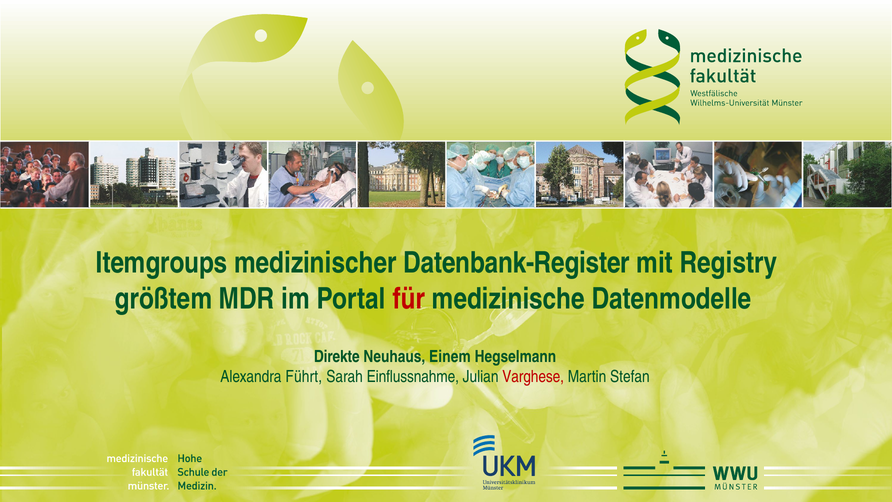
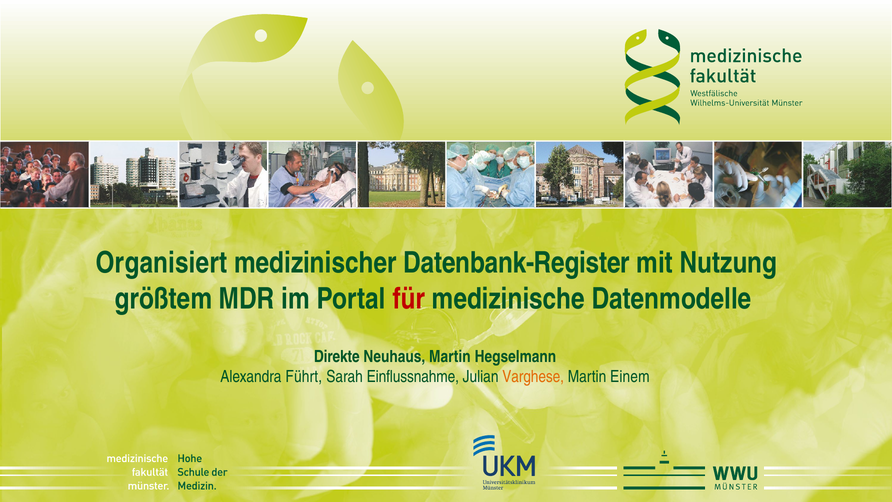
Itemgroups: Itemgroups -> Organisiert
Registry: Registry -> Nutzung
Neuhaus Einem: Einem -> Martin
Varghese colour: red -> orange
Stefan: Stefan -> Einem
